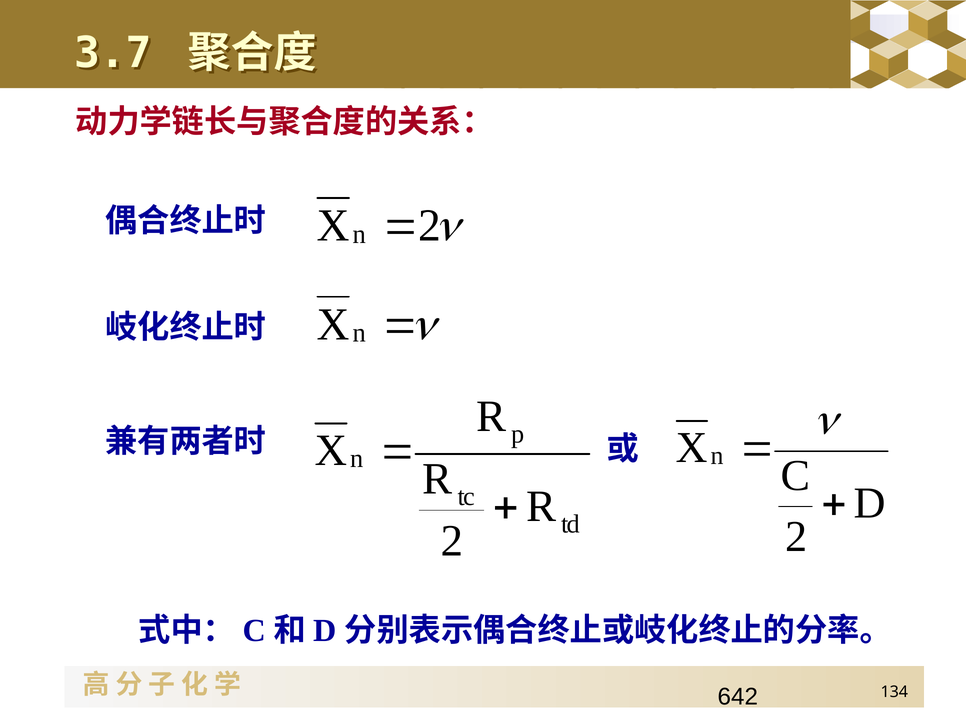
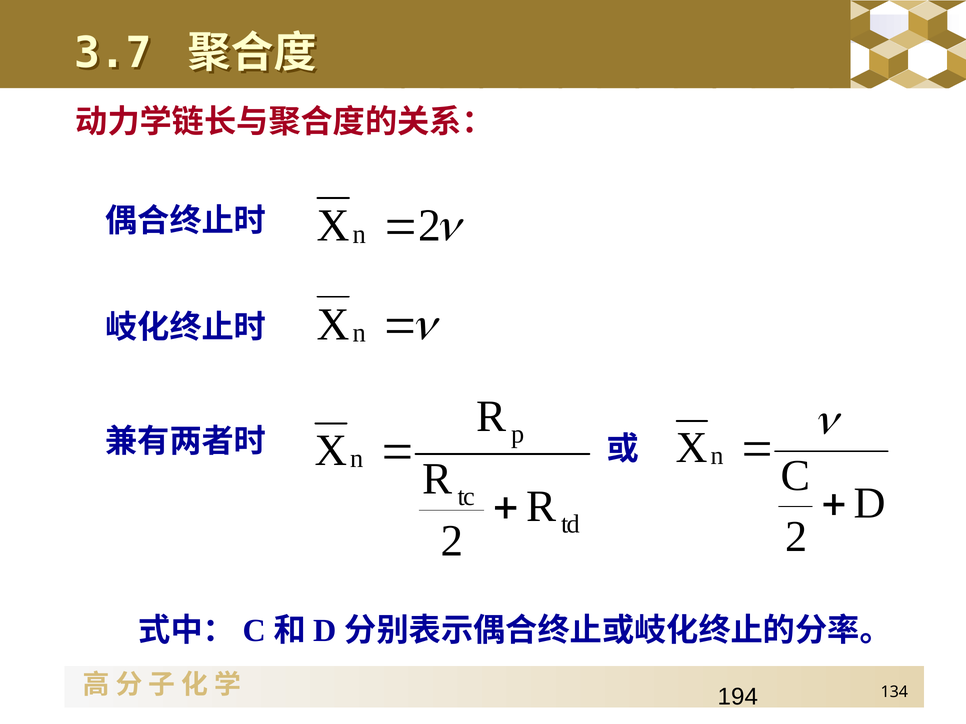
642: 642 -> 194
